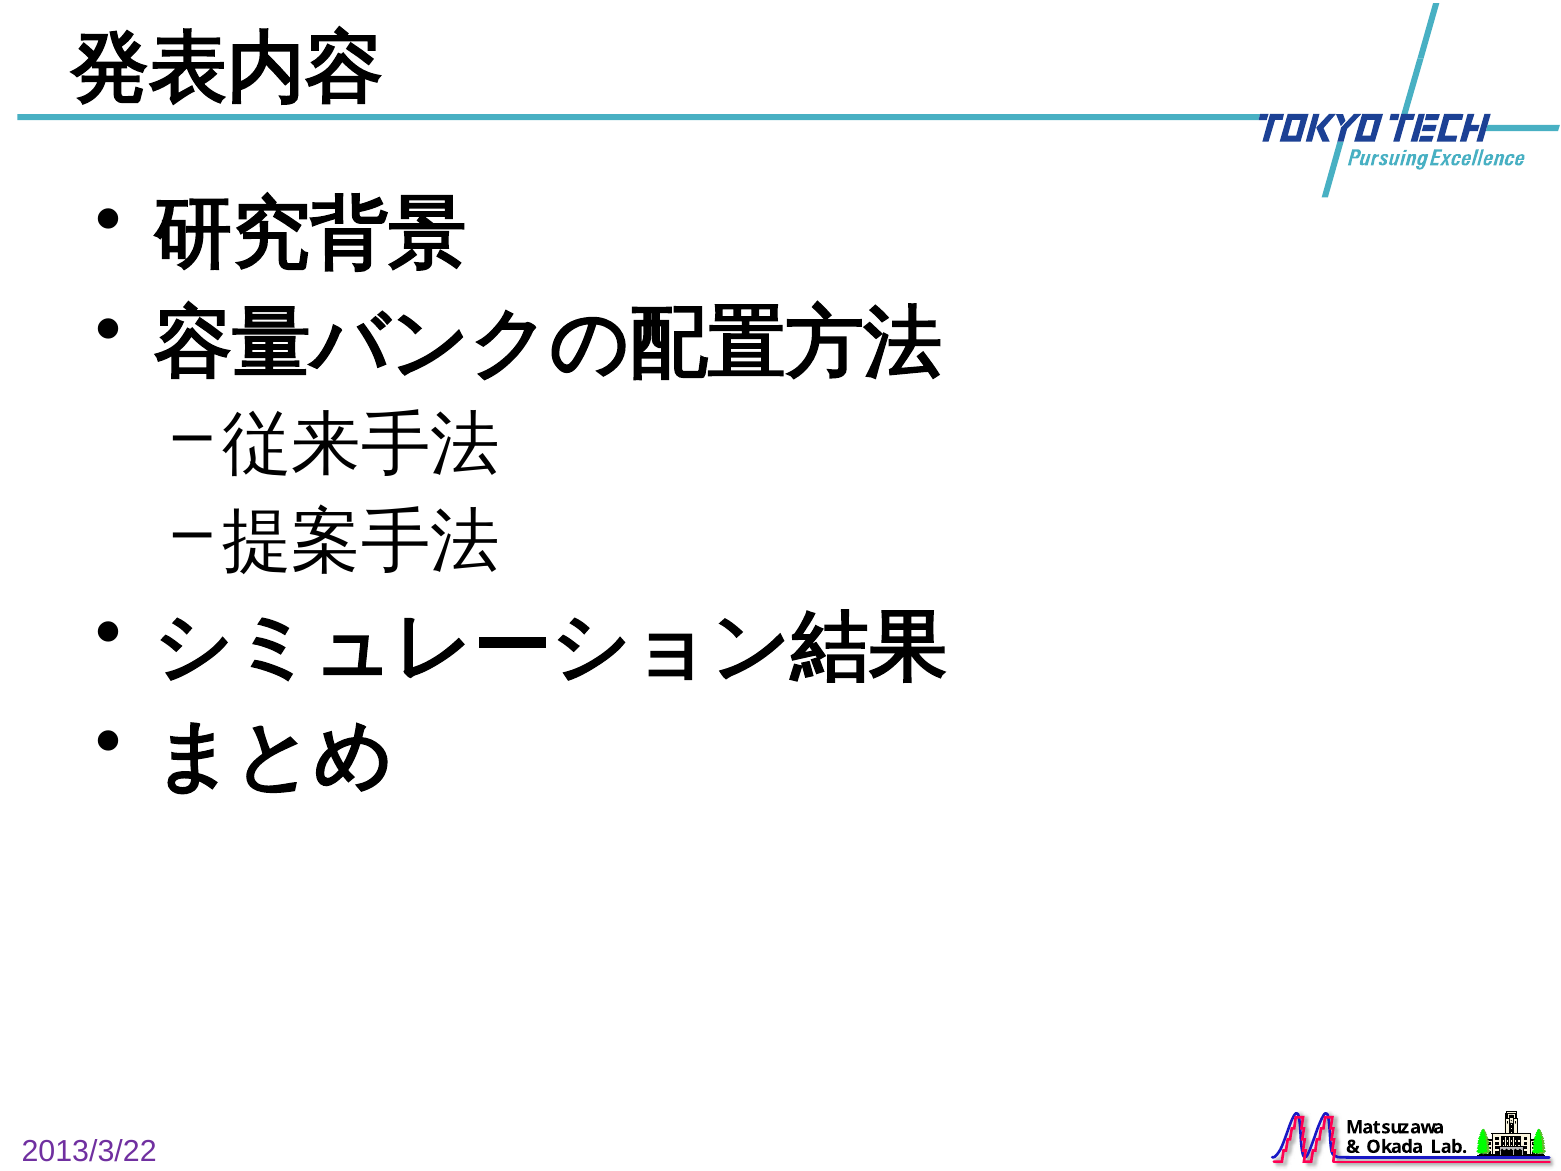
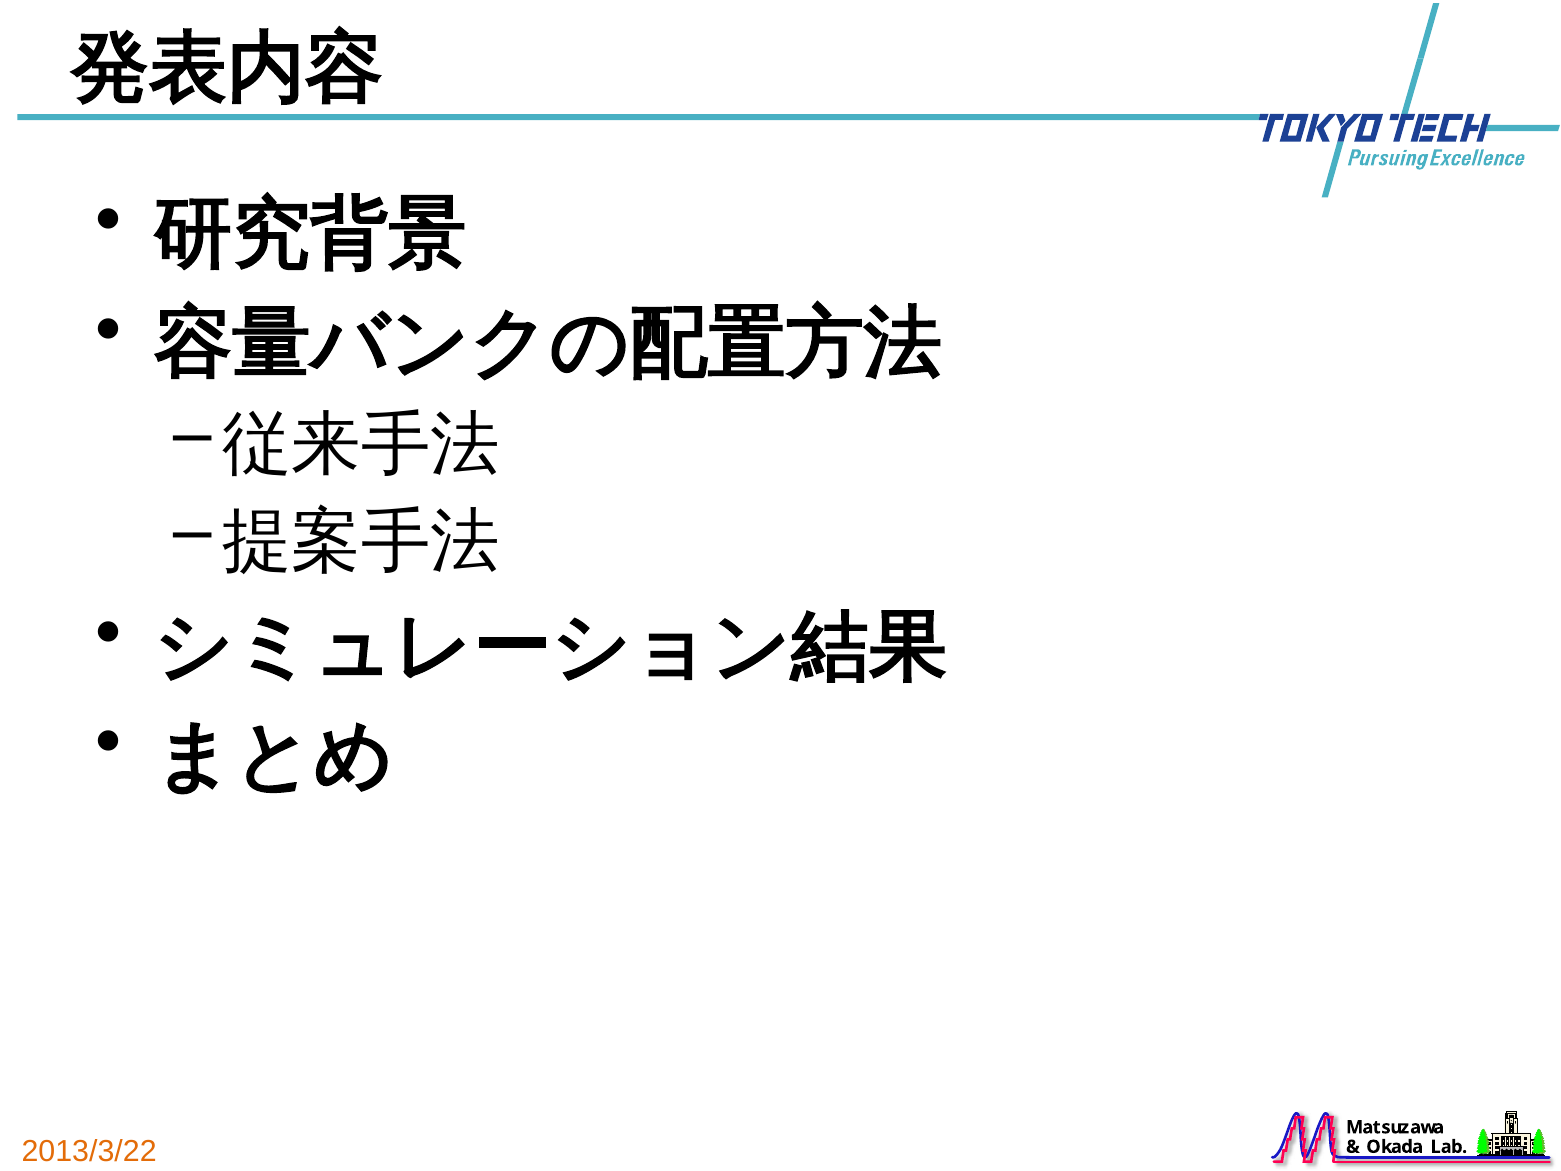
2013/3/22 colour: purple -> orange
